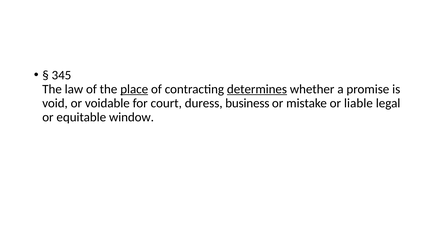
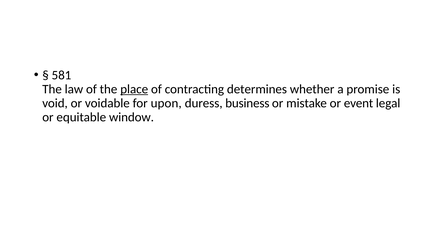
345: 345 -> 581
determines underline: present -> none
court: court -> upon
liable: liable -> event
